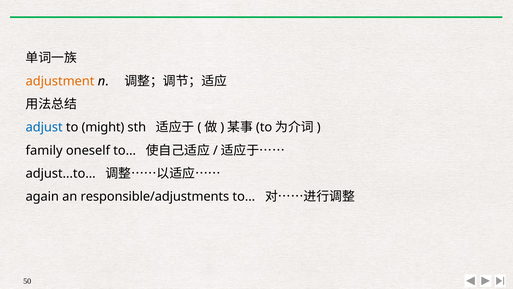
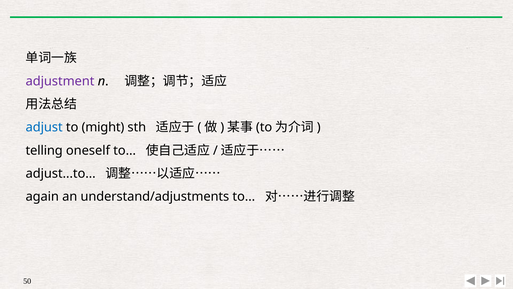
adjustment colour: orange -> purple
family: family -> telling
responsible/adjustments: responsible/adjustments -> understand/adjustments
